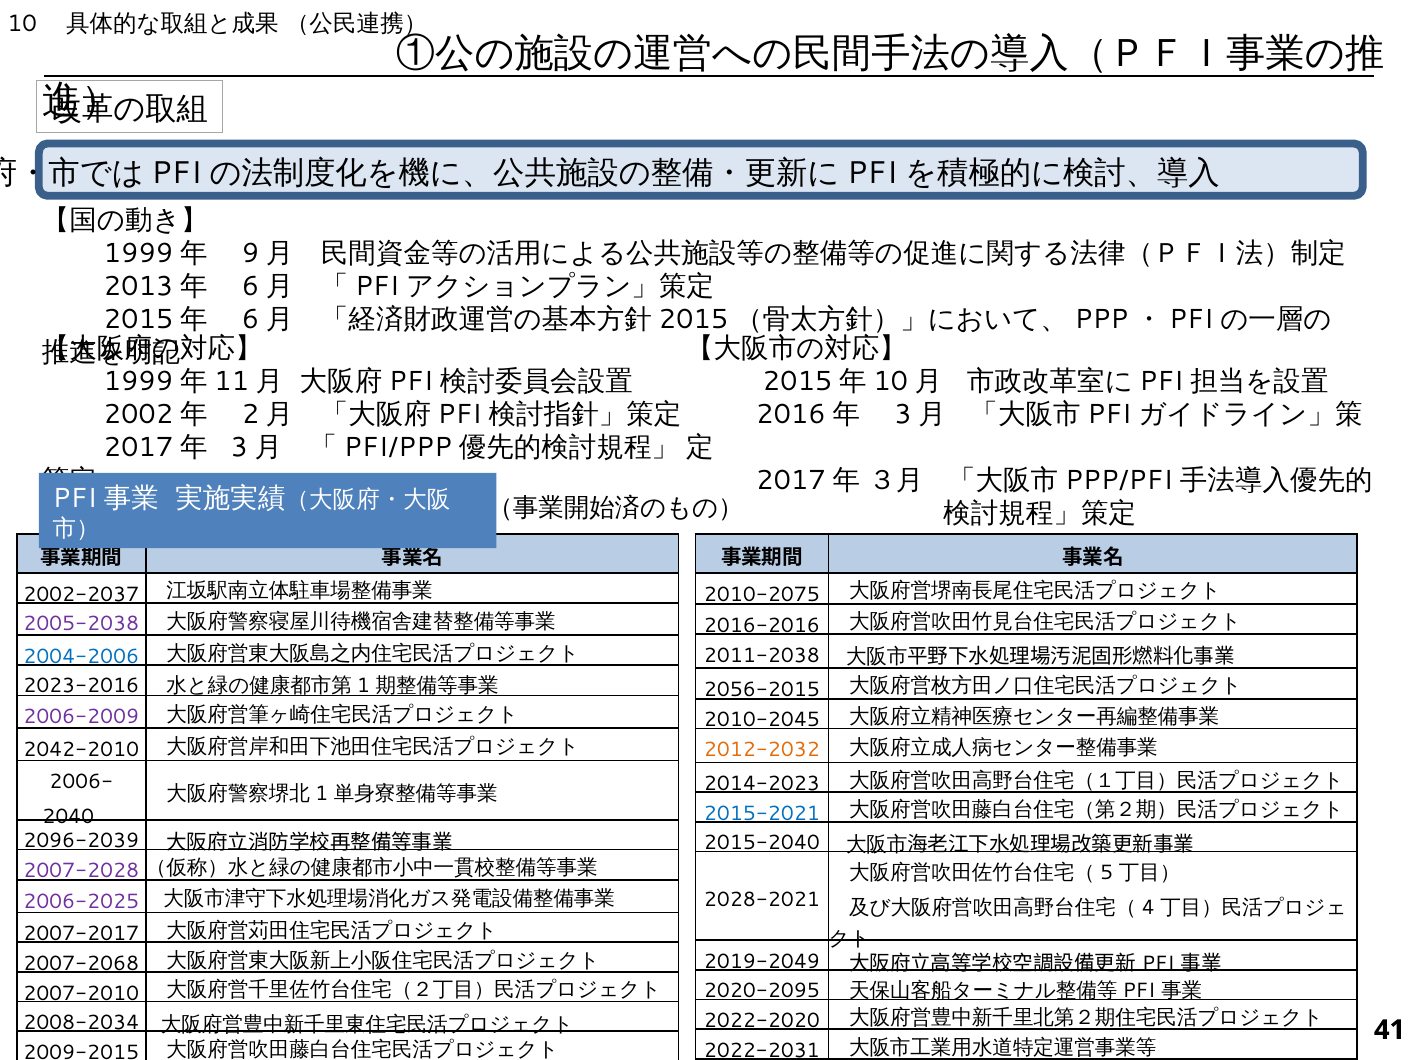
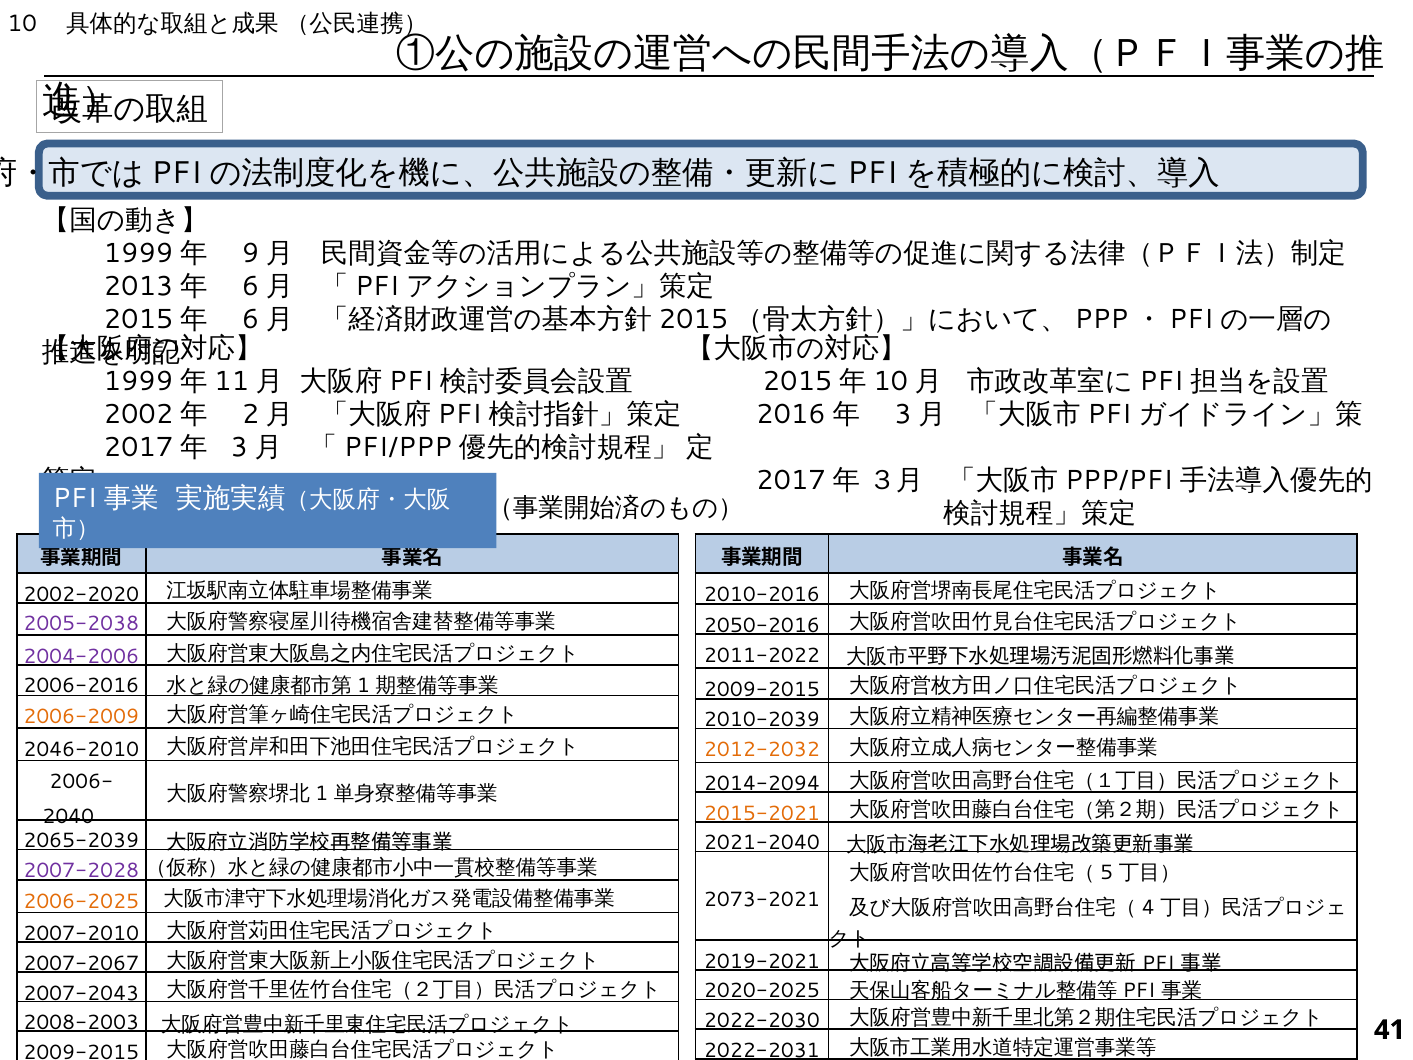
2002-2037: 2002-2037 -> 2002-2020
2010-2075: 2010-2075 -> 2010-2016
2016-2016: 2016-2016 -> 2050-2016
2011-2038: 2011-2038 -> 2011-2022
2004-2006 colour: blue -> purple
2023-2016: 2023-2016 -> 2006-2016
2056-2015 at (762, 689): 2056-2015 -> 2009-2015
2006-2009 colour: purple -> orange
2010-2045: 2010-2045 -> 2010-2039
2042-2010: 2042-2010 -> 2046-2010
2014-2023: 2014-2023 -> 2014-2094
2015-2021 colour: blue -> orange
2096-2039: 2096-2039 -> 2065-2039
2015-2040: 2015-2040 -> 2021-2040
2028-2021: 2028-2021 -> 2073-2021
2006-2025 colour: purple -> orange
2007-2017: 2007-2017 -> 2007-2010
2019-2049: 2019-2049 -> 2019-2021
2007-2068: 2007-2068 -> 2007-2067
2020-2095: 2020-2095 -> 2020-2025
2007-2010: 2007-2010 -> 2007-2043
2022-2020: 2022-2020 -> 2022-2030
2008-2034: 2008-2034 -> 2008-2003
